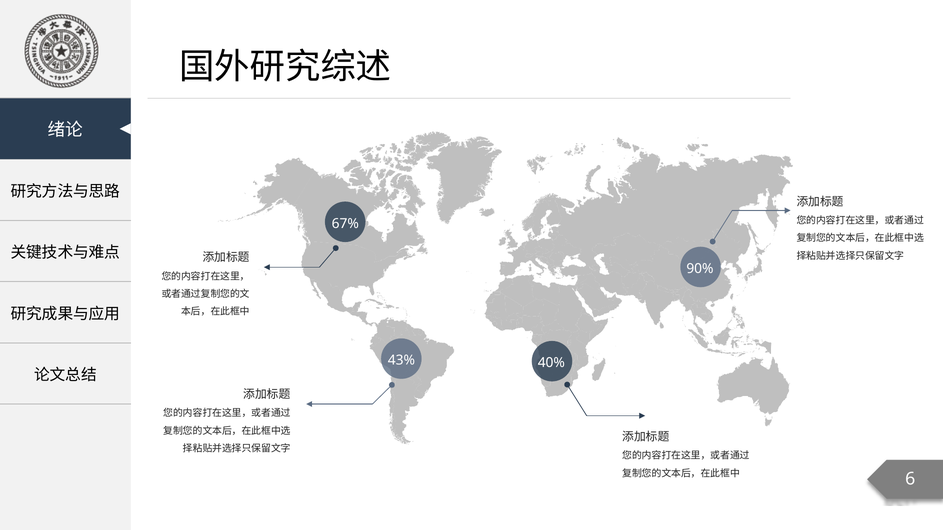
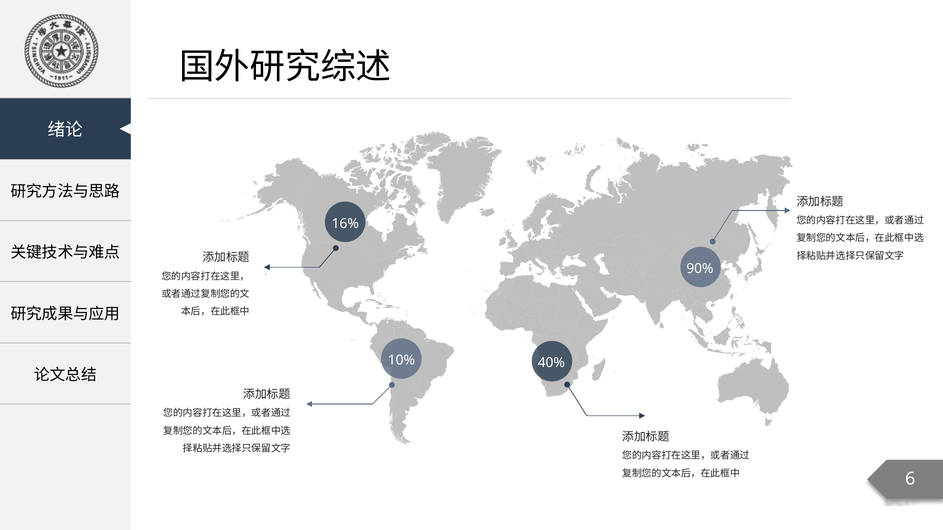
67%: 67% -> 16%
43%: 43% -> 10%
